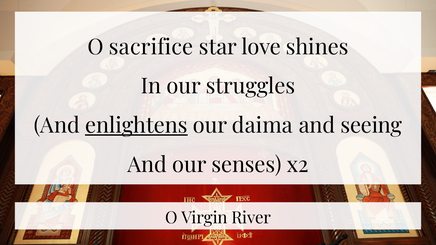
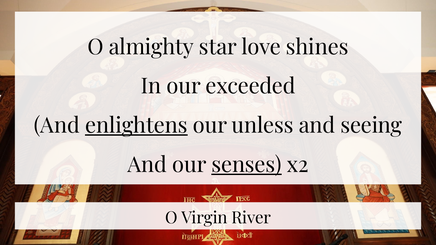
sacrifice: sacrifice -> almighty
struggles: struggles -> exceeded
daima: daima -> unless
senses underline: none -> present
